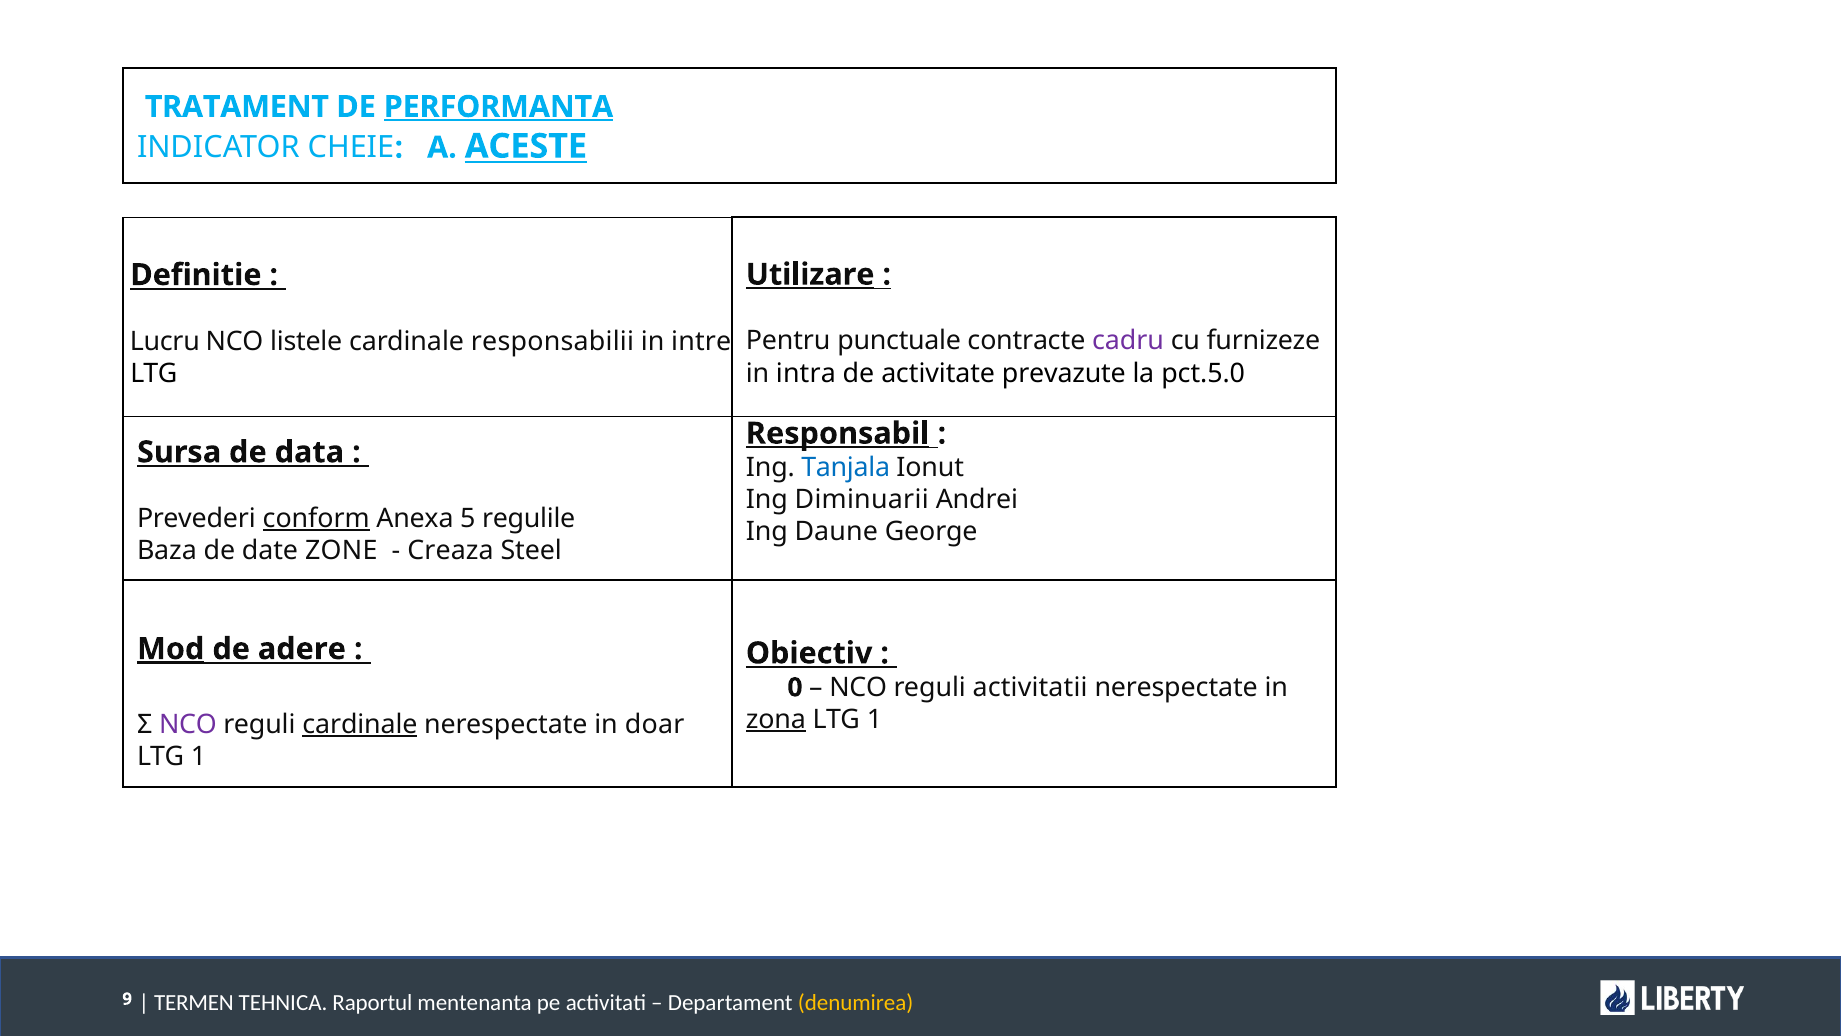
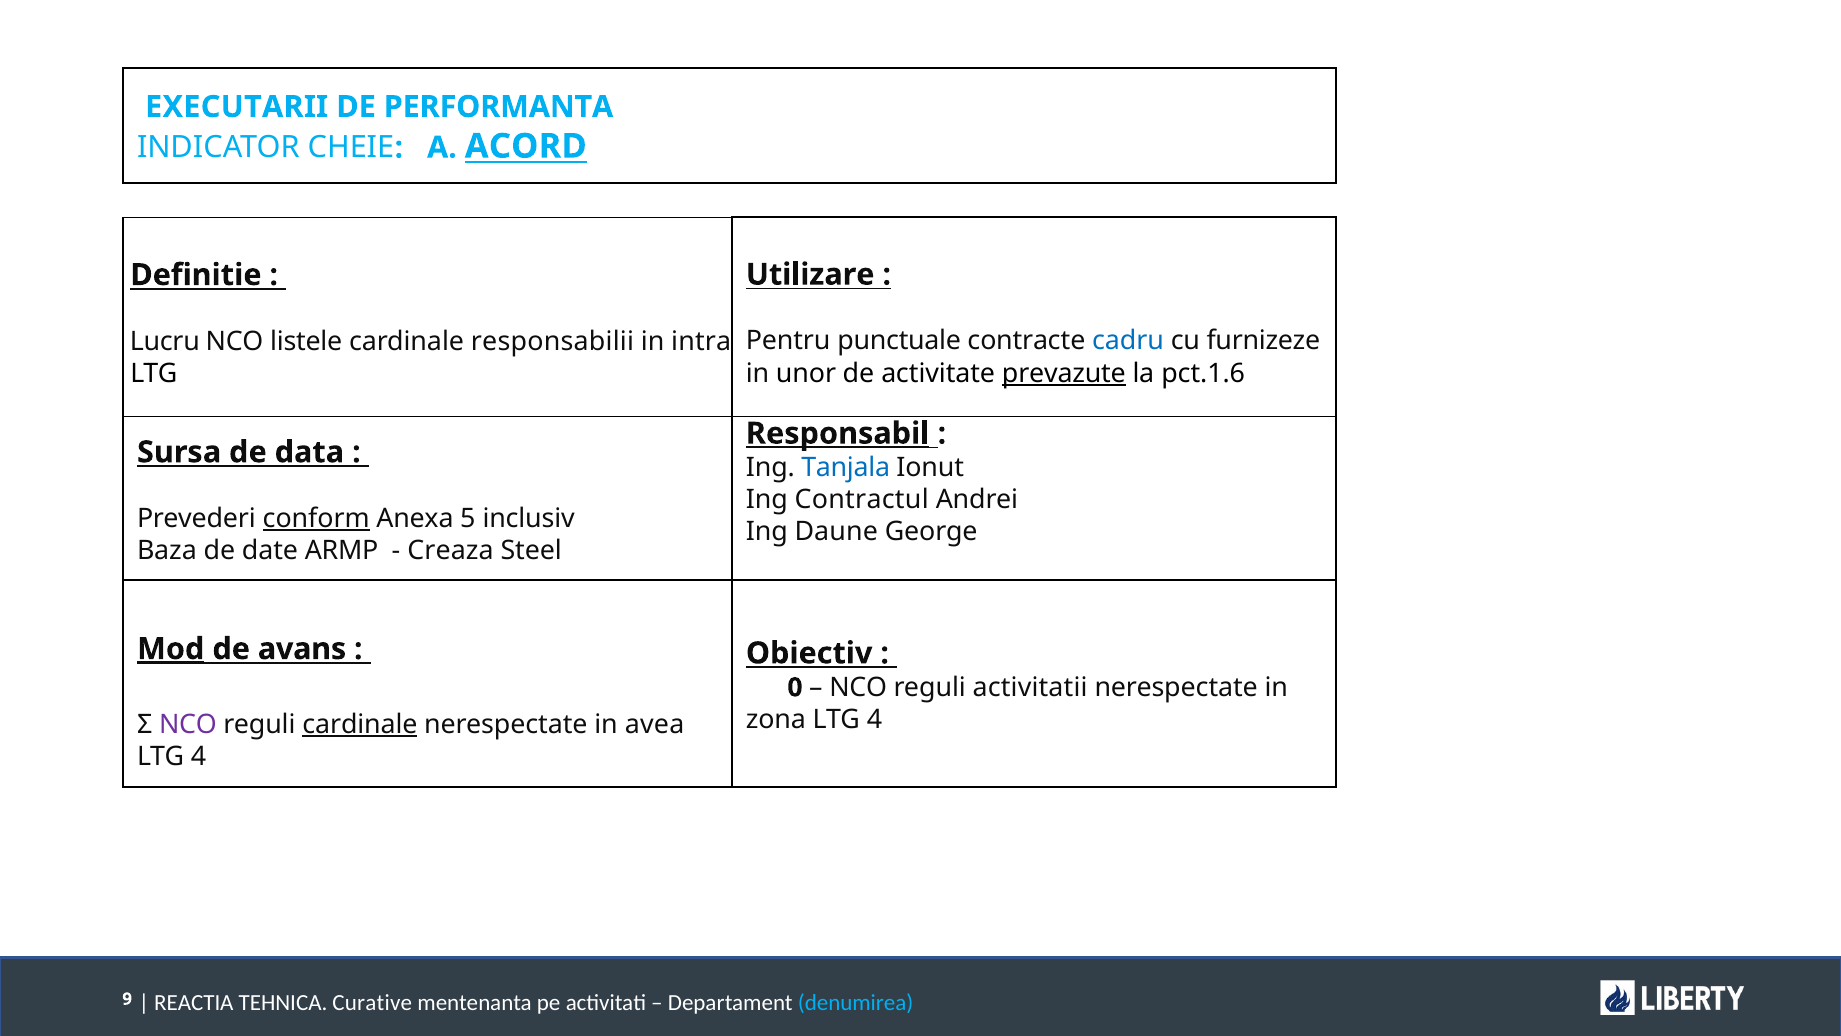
TRATAMENT: TRATAMENT -> EXECUTARII
PERFORMANTA underline: present -> none
ACESTE: ACESTE -> ACORD
Utilizare underline: present -> none
cadru colour: purple -> blue
intre: intre -> intra
intra: intra -> unor
prevazute underline: none -> present
pct.5.0: pct.5.0 -> pct.1.6
Diminuarii: Diminuarii -> Contractul
regulile: regulile -> inclusiv
ZONE: ZONE -> ARMP
adere: adere -> avans
zona underline: present -> none
1 at (874, 720): 1 -> 4
doar: doar -> avea
1 at (199, 757): 1 -> 4
TERMEN: TERMEN -> REACTIA
Raportul: Raportul -> Curative
denumirea colour: yellow -> light blue
